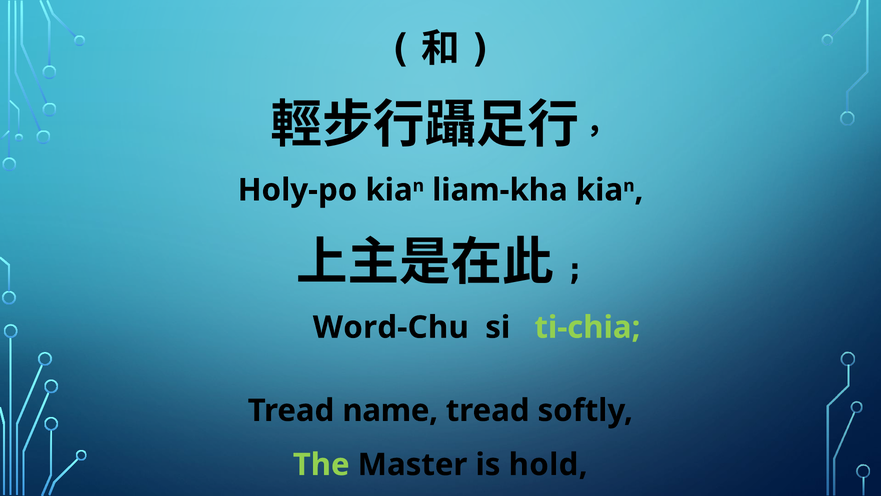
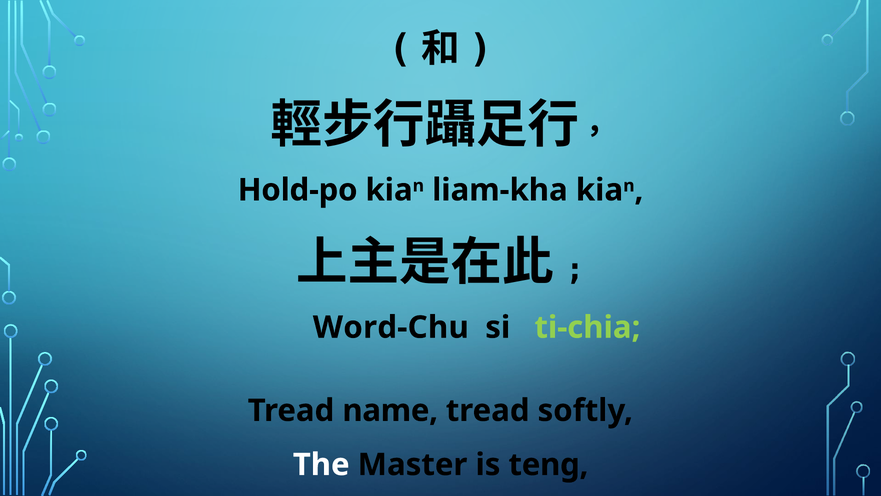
Holy-po: Holy-po -> Hold-po
The colour: light green -> white
hold: hold -> teng
